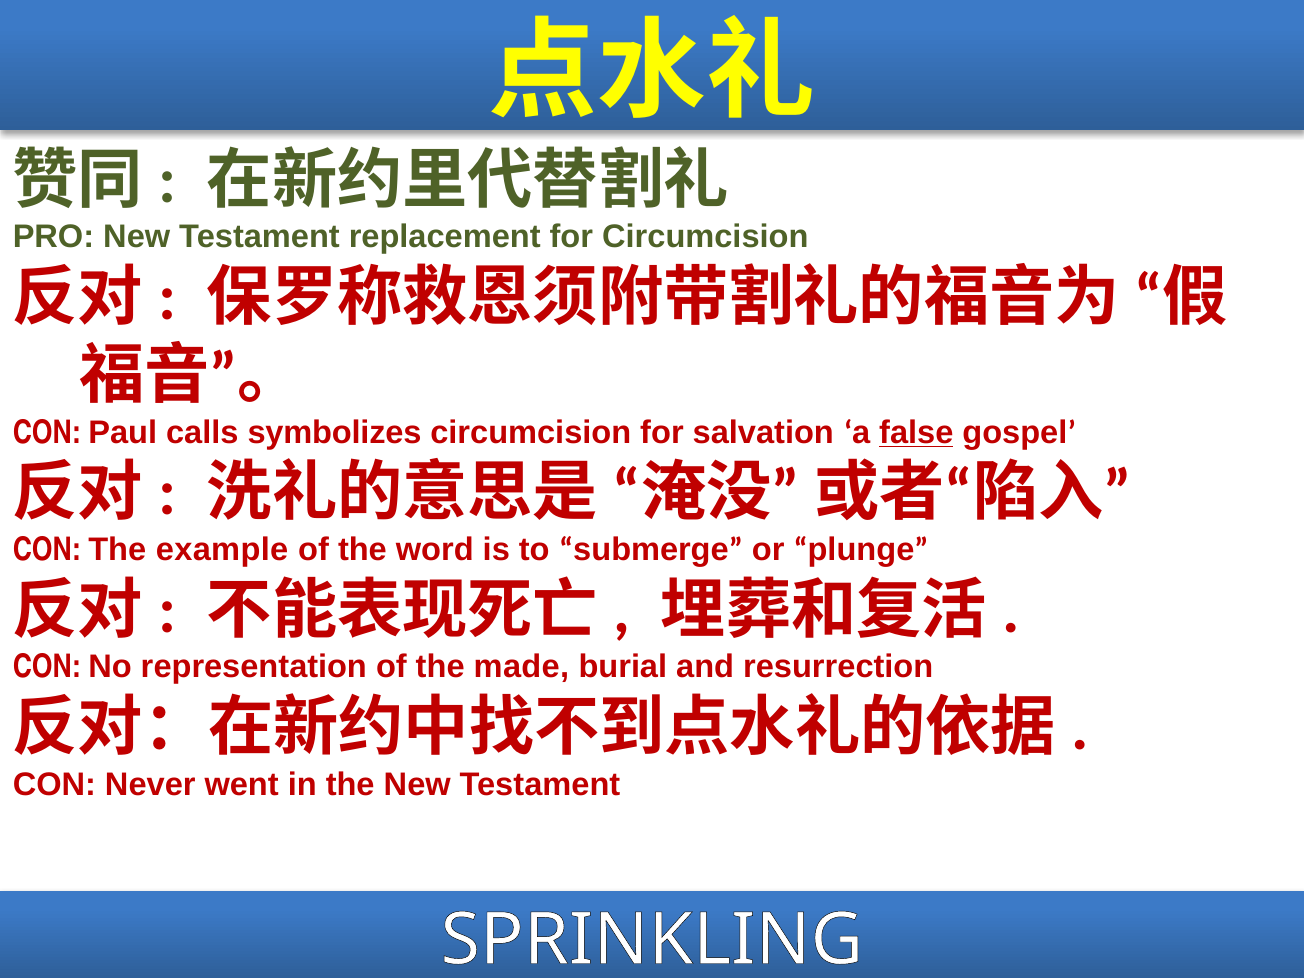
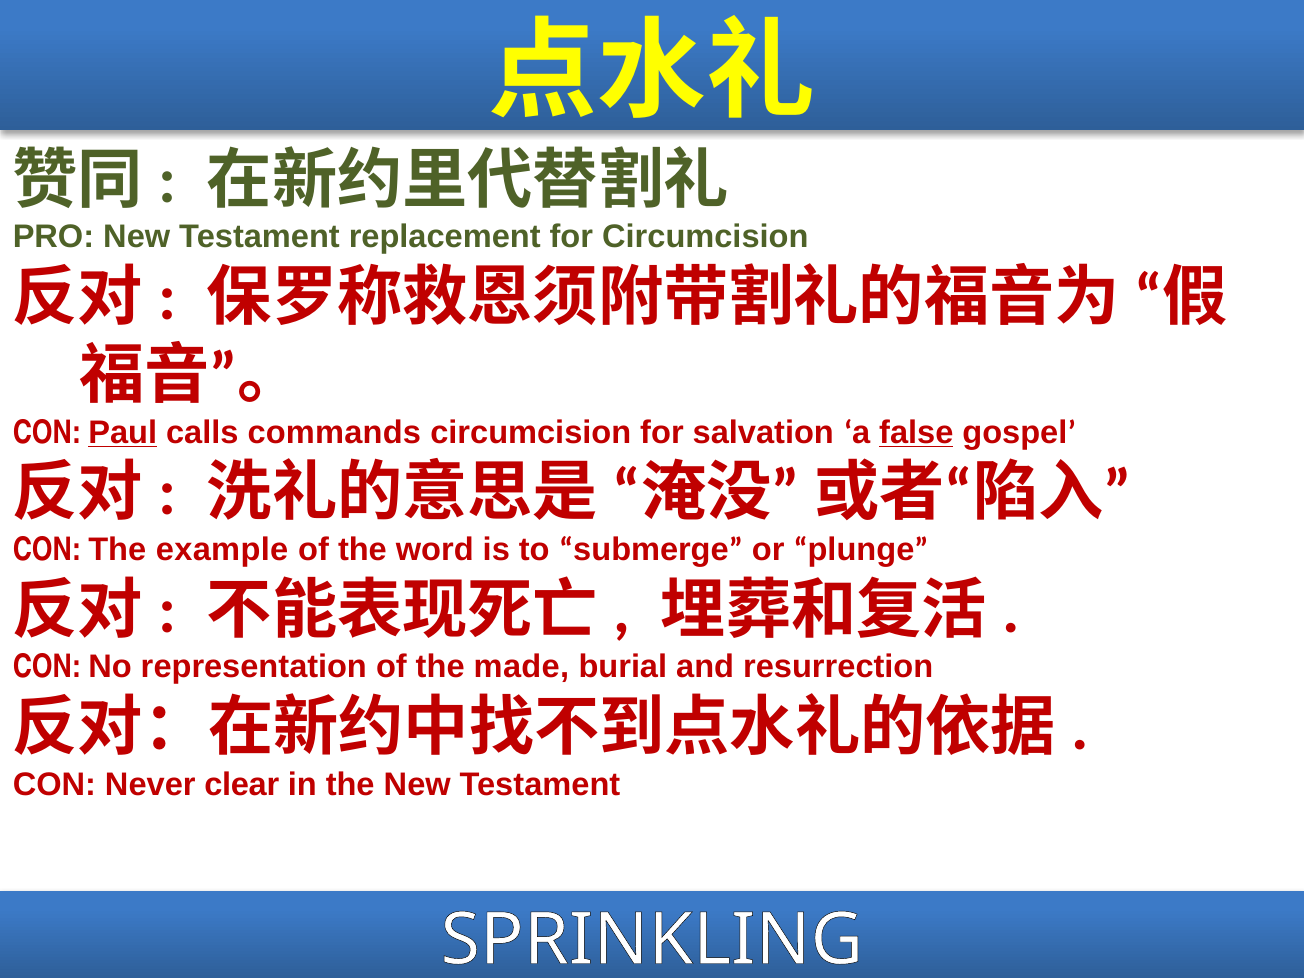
Paul underline: none -> present
symbolizes: symbolizes -> commands
went: went -> clear
